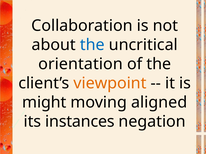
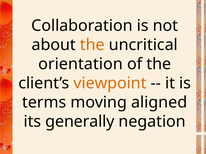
the at (92, 45) colour: blue -> orange
might: might -> terms
instances: instances -> generally
